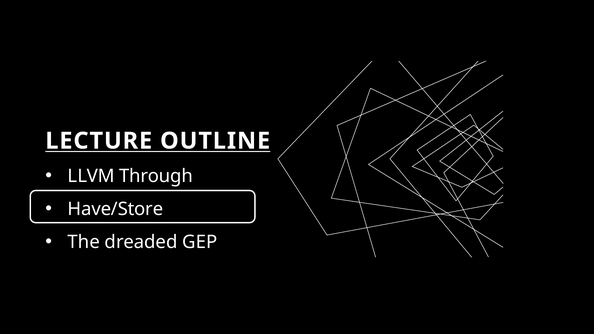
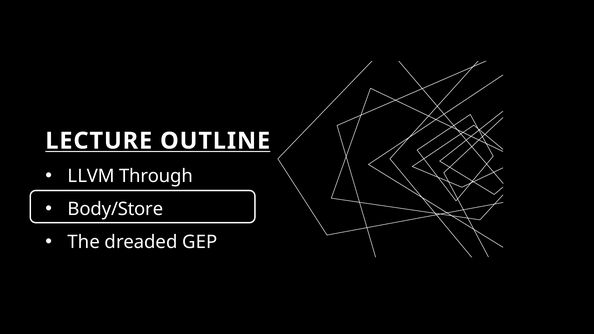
Have/Store: Have/Store -> Body/Store
